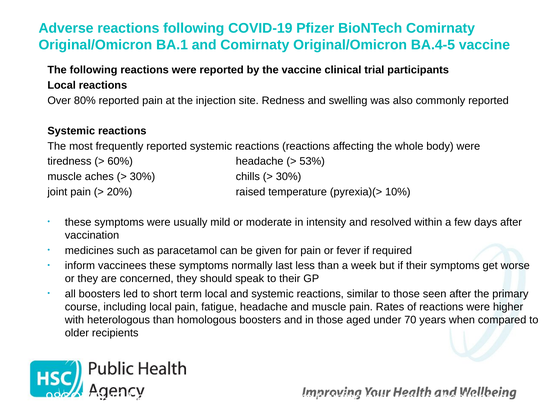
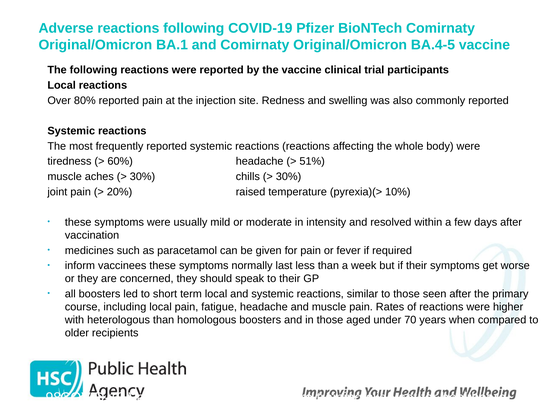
53%: 53% -> 51%
